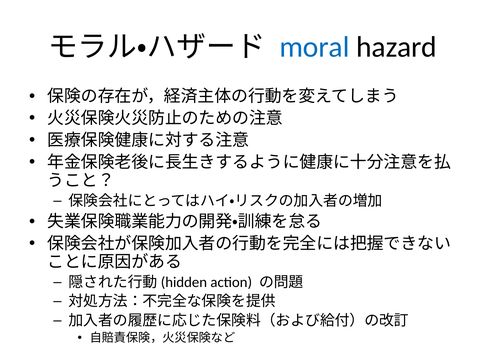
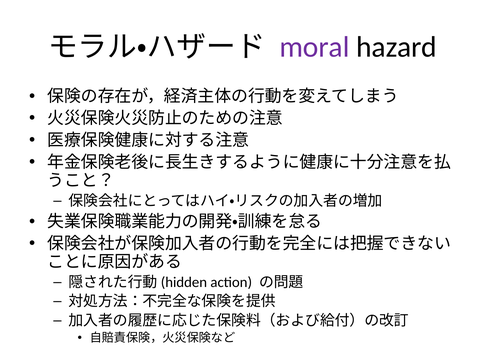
moral colour: blue -> purple
